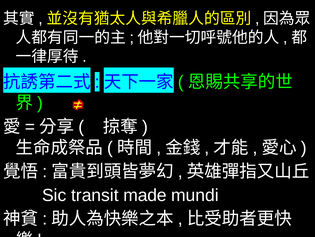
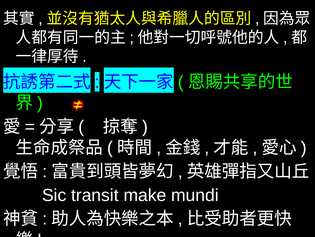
made: made -> make
